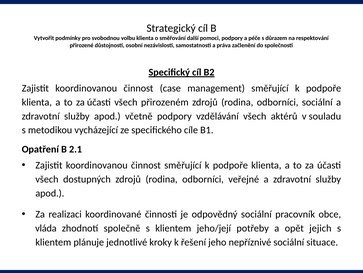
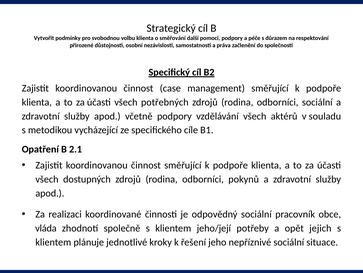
přirozeném: přirozeném -> potřebných
veřejné: veřejné -> pokynů
